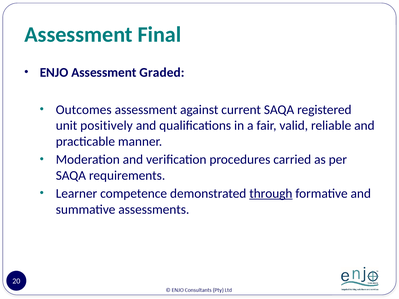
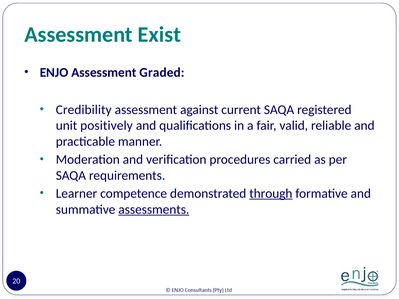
Final: Final -> Exist
Outcomes: Outcomes -> Credibility
assessments underline: none -> present
